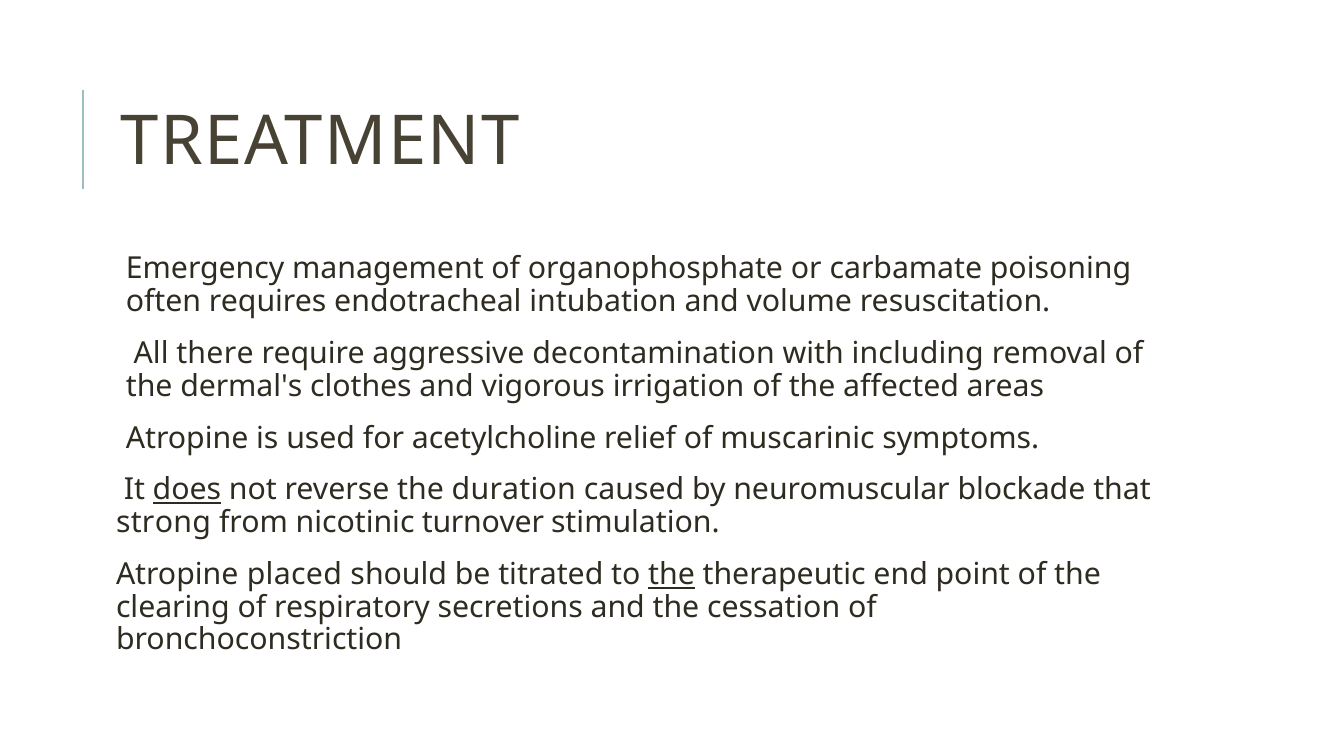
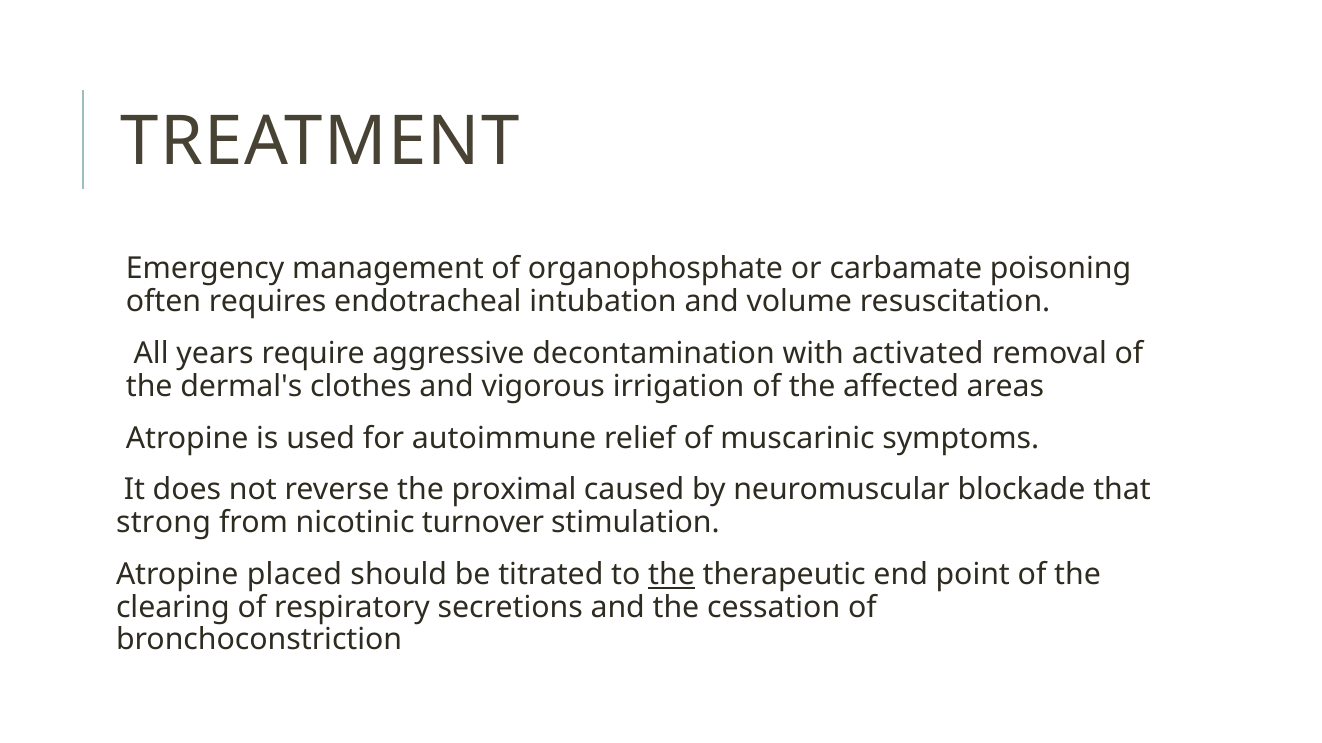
there: there -> years
including: including -> activated
acetylcholine: acetylcholine -> autoimmune
does underline: present -> none
duration: duration -> proximal
